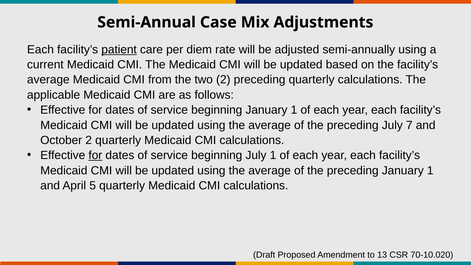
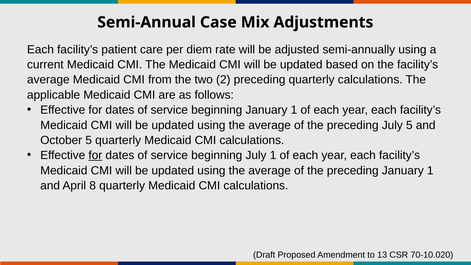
patient underline: present -> none
July 7: 7 -> 5
October 2: 2 -> 5
5: 5 -> 8
